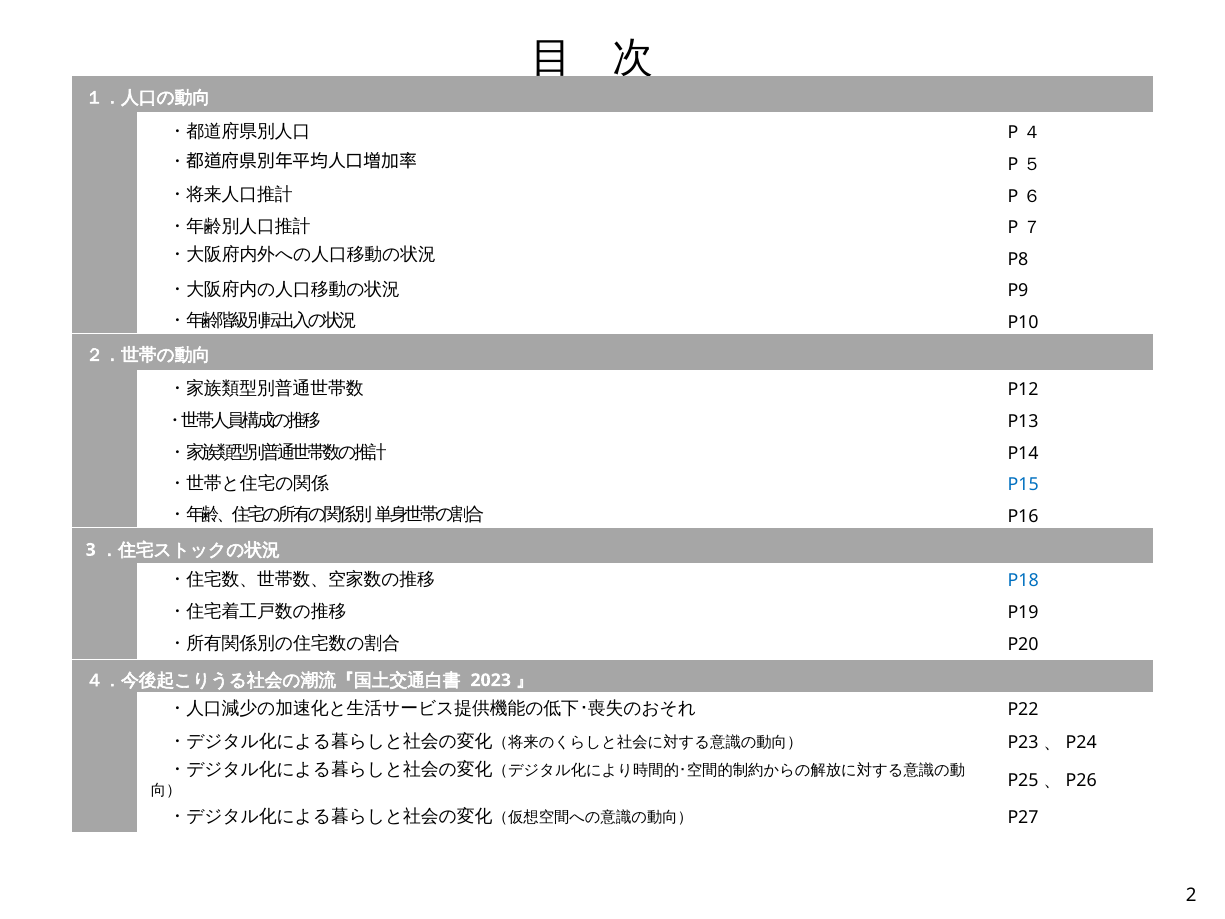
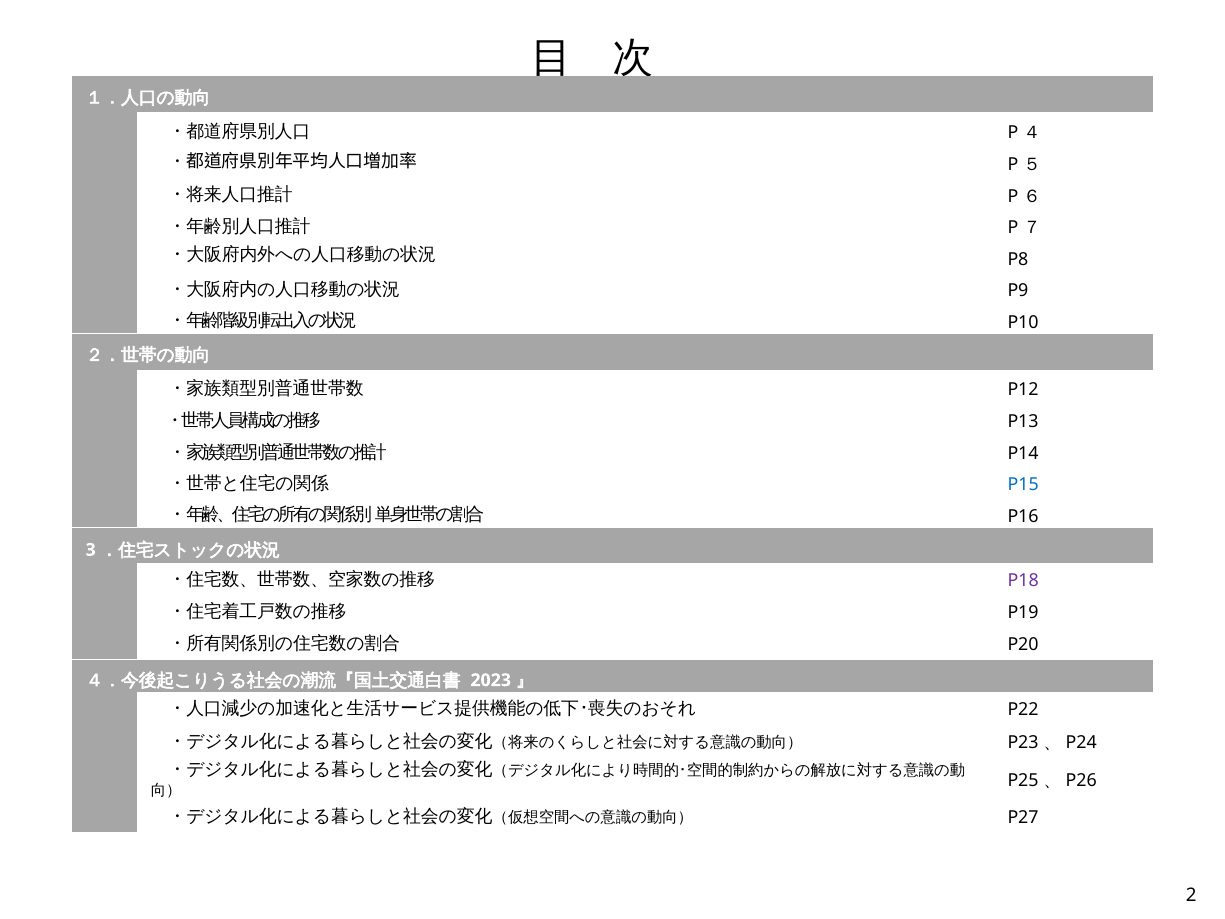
P18 colour: blue -> purple
